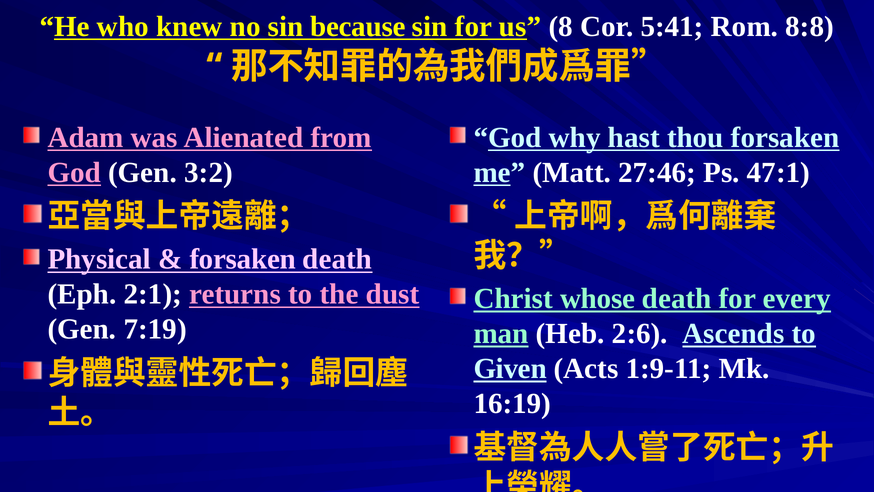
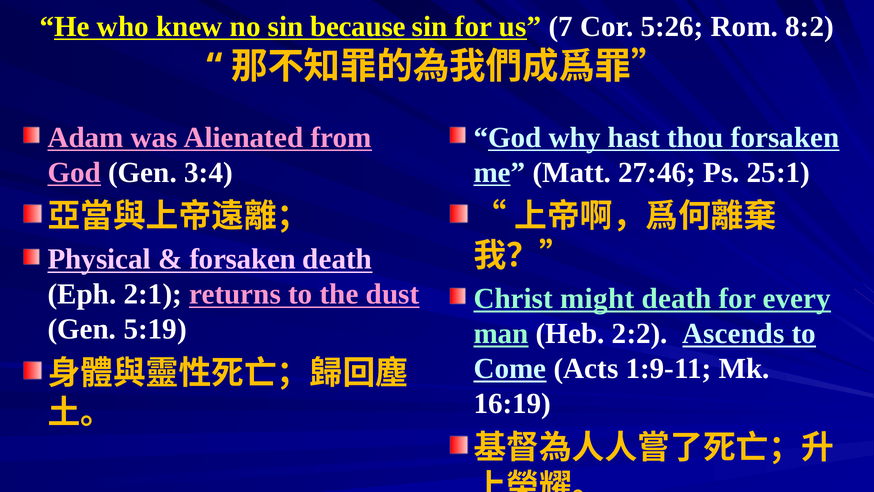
8: 8 -> 7
5:41: 5:41 -> 5:26
8:8: 8:8 -> 8:2
3:2: 3:2 -> 3:4
47:1: 47:1 -> 25:1
whose: whose -> might
7:19: 7:19 -> 5:19
2:6: 2:6 -> 2:2
Given: Given -> Come
